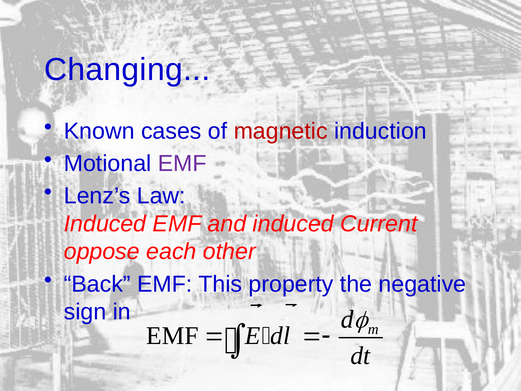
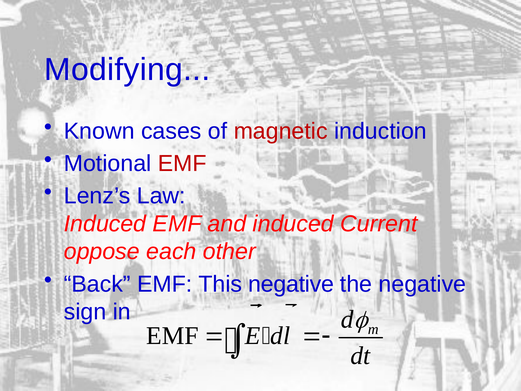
Changing: Changing -> Modifying
EMF at (182, 163) colour: purple -> red
This property: property -> negative
